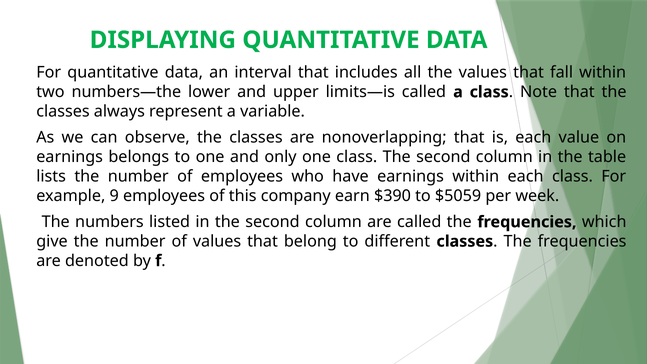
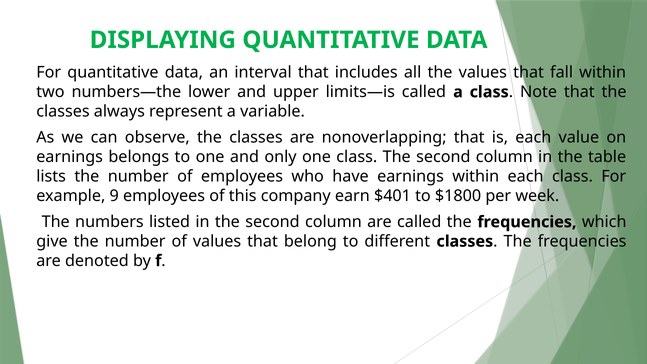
$390: $390 -> $401
$5059: $5059 -> $1800
